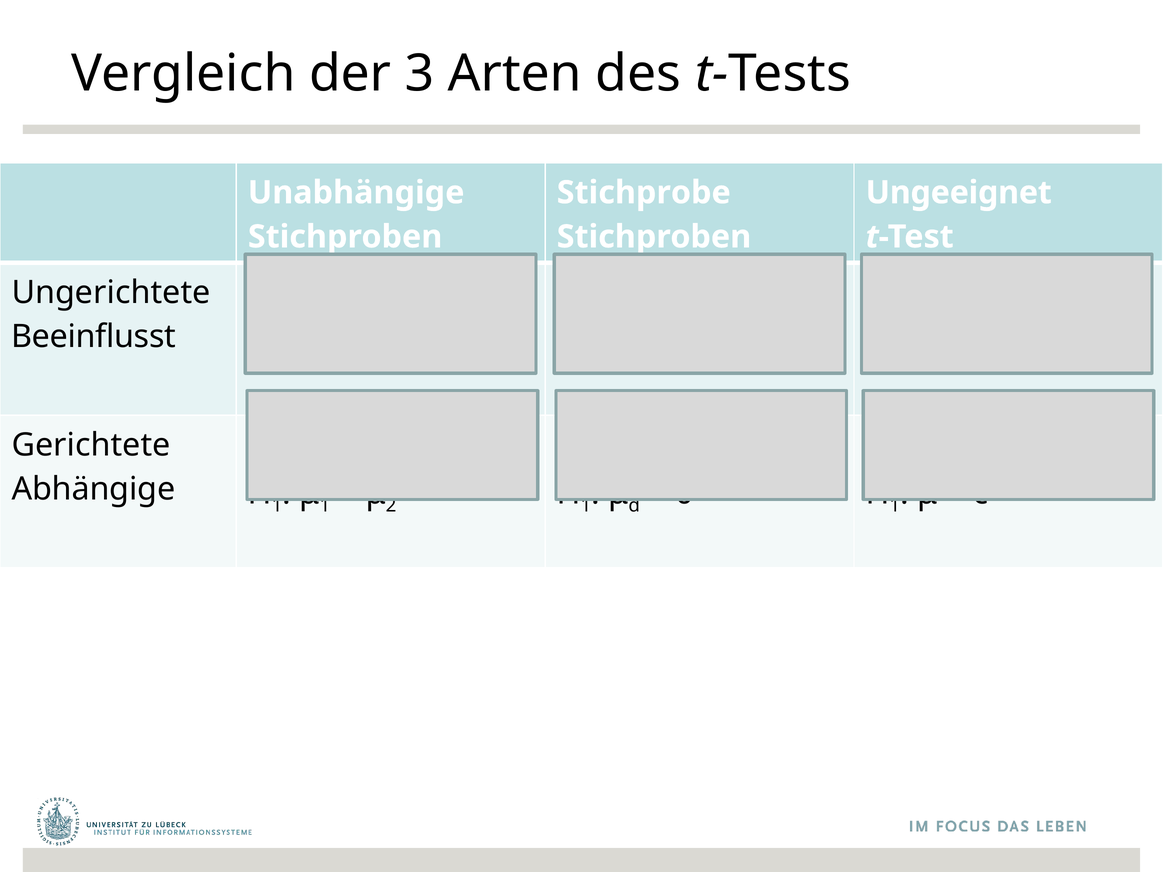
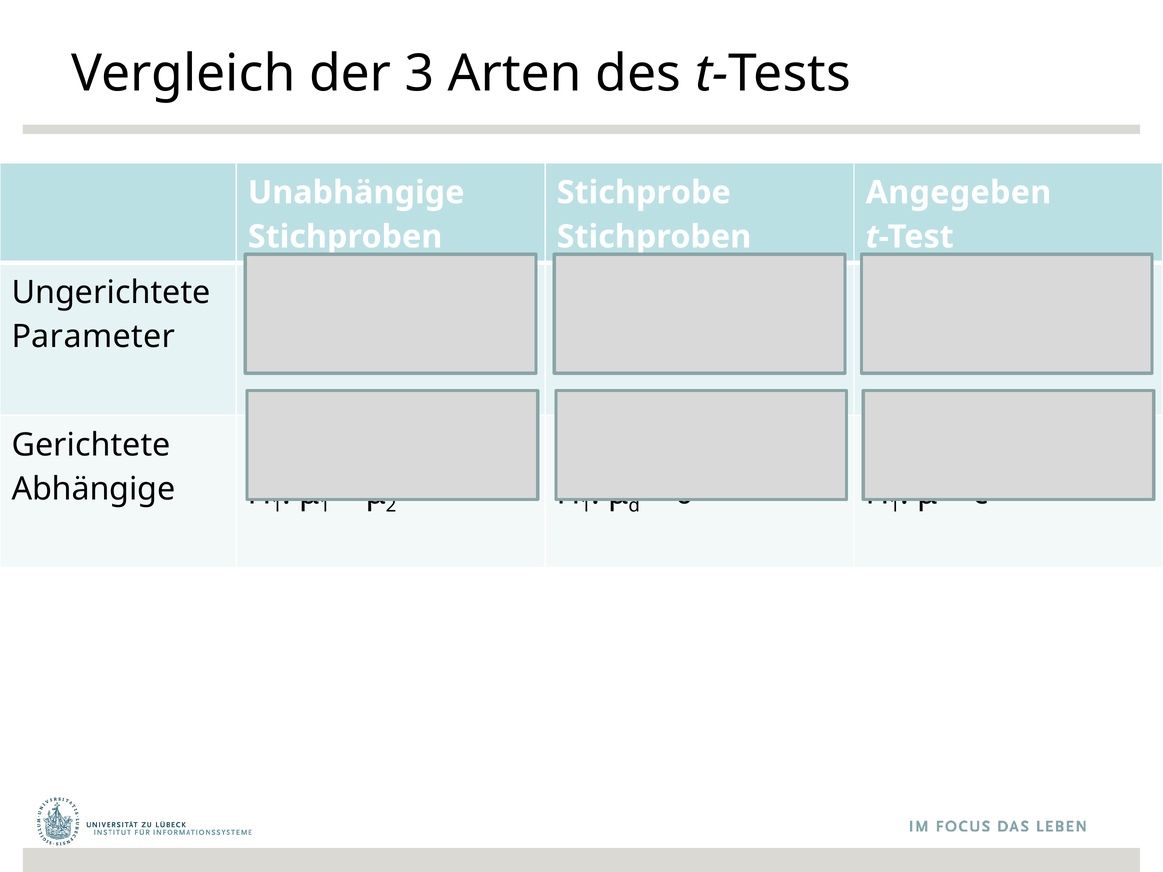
Ungeeignet: Ungeeignet -> Angegeben
Beeinflusst: Beeinflusst -> Parameter
